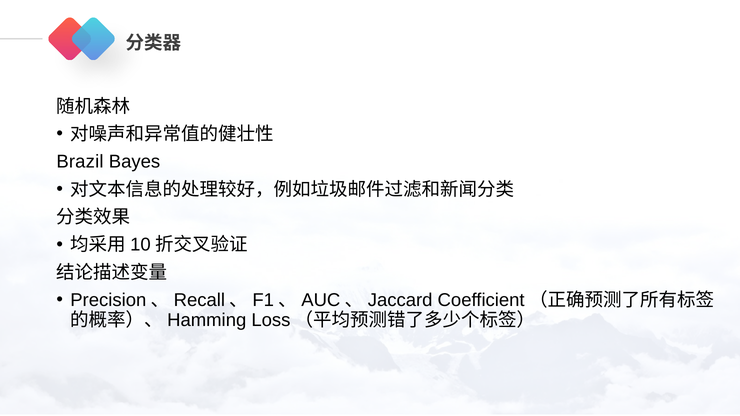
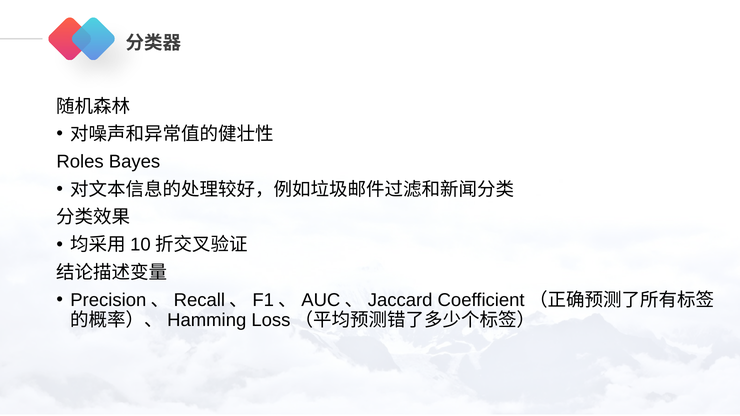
Brazil: Brazil -> Roles
